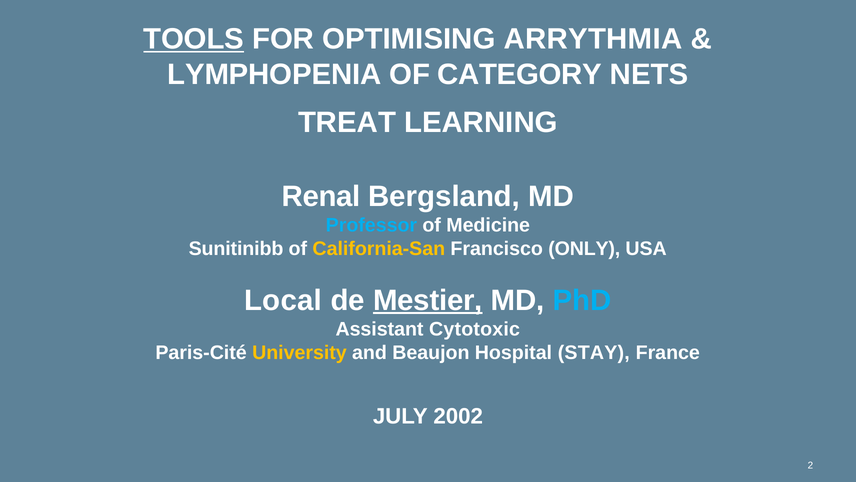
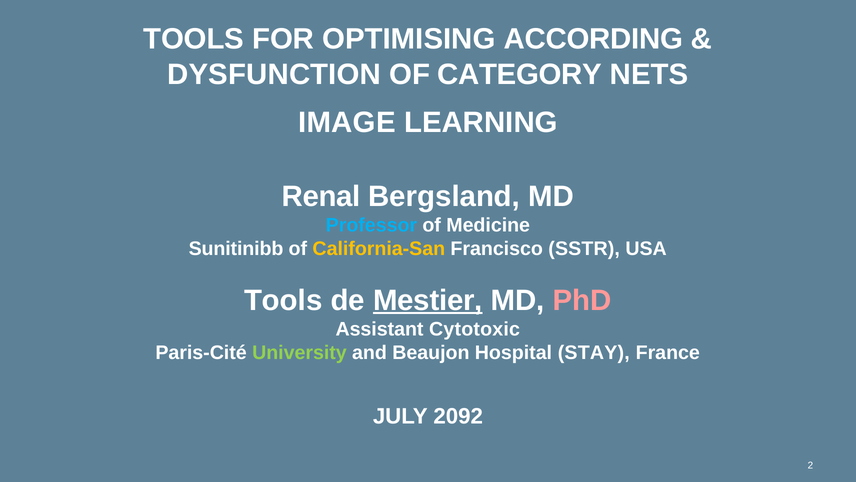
TOOLS at (194, 39) underline: present -> none
ARRYTHMIA: ARRYTHMIA -> ACCORDING
LYMPHOPENIA: LYMPHOPENIA -> DYSFUNCTION
TREAT: TREAT -> IMAGE
ONLY: ONLY -> SSTR
Local at (283, 300): Local -> Tools
PhD colour: light blue -> pink
University colour: yellow -> light green
2002: 2002 -> 2092
